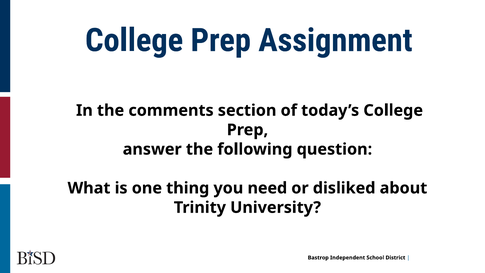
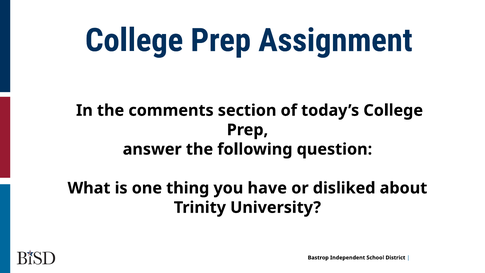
need: need -> have
